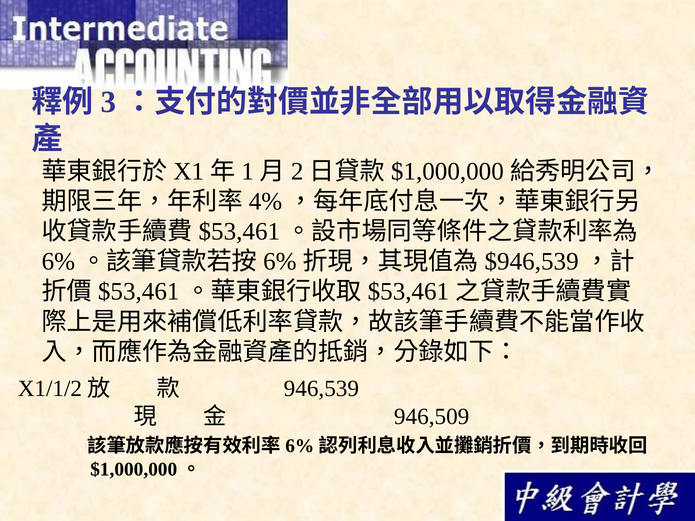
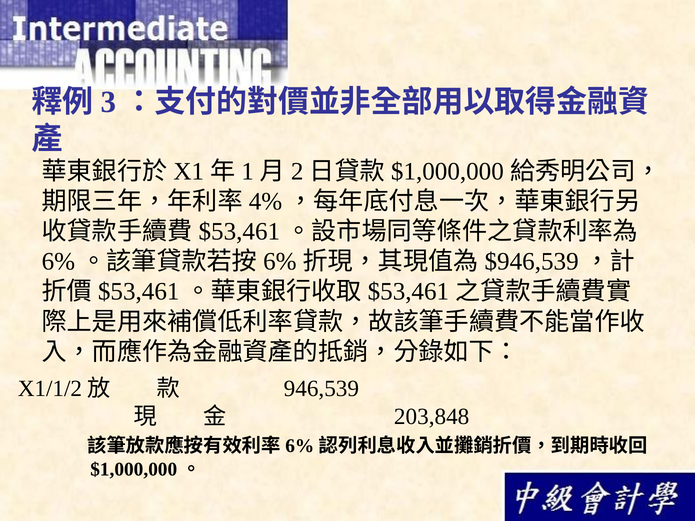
946,509: 946,509 -> 203,848
